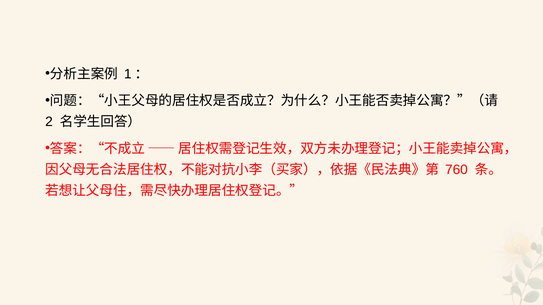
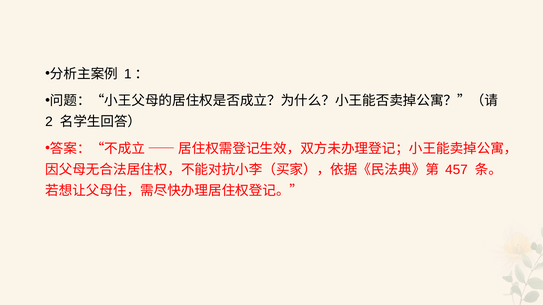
760: 760 -> 457
